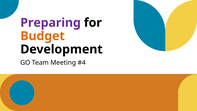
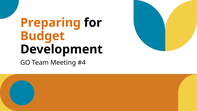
Preparing colour: purple -> orange
